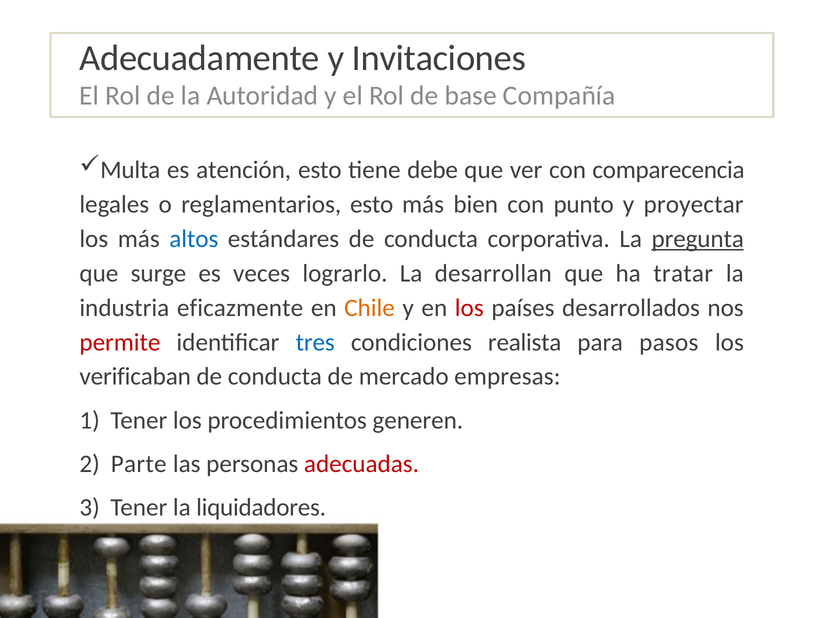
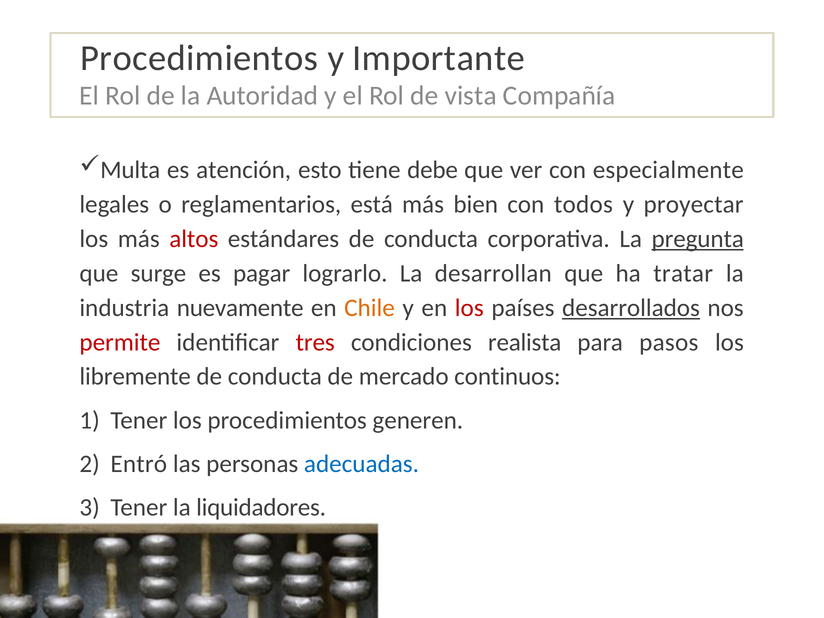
Adecuadamente at (200, 58): Adecuadamente -> Procedimientos
Invitaciones: Invitaciones -> Importante
base: base -> vista
comparecencia: comparecencia -> especialmente
reglamentarios esto: esto -> está
punto: punto -> todos
altos colour: blue -> red
veces: veces -> pagar
eficazmente: eficazmente -> nuevamente
desarrollados underline: none -> present
tres colour: blue -> red
verificaban: verificaban -> libremente
empresas: empresas -> continuos
Parte: Parte -> Entró
adecuadas colour: red -> blue
